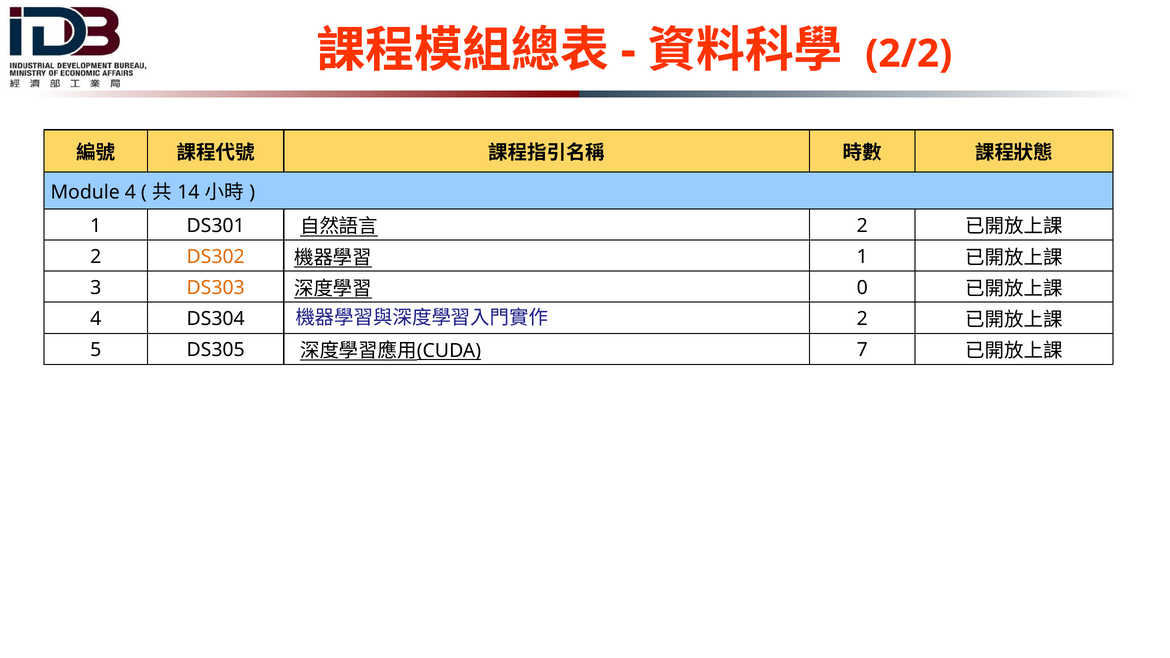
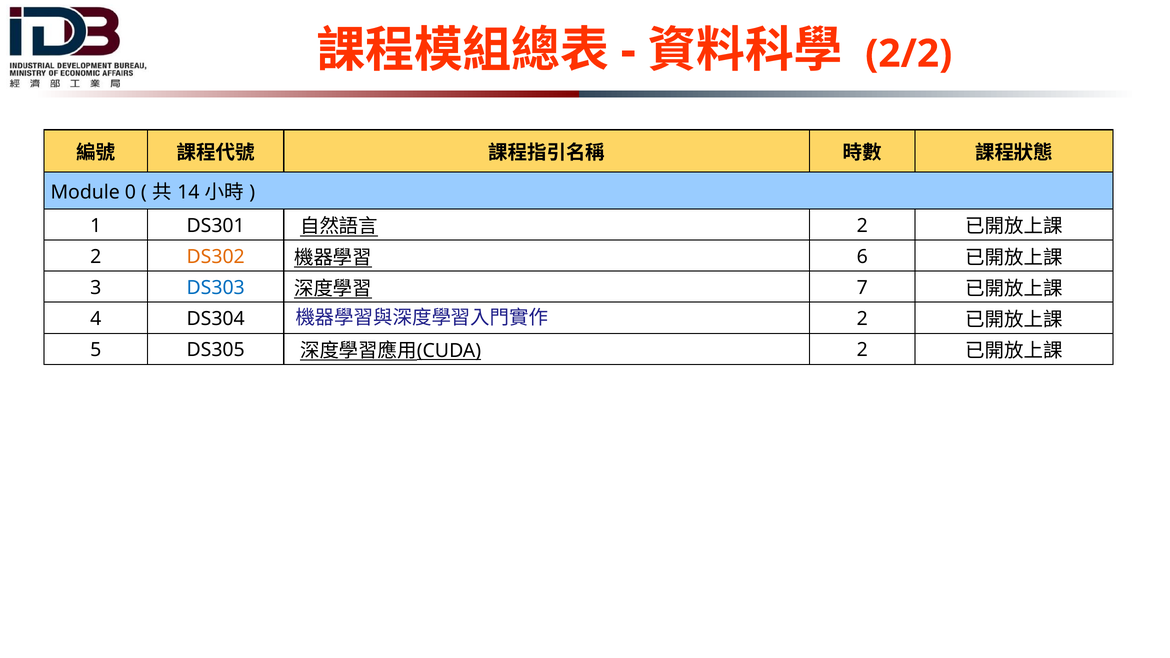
Module 4: 4 -> 0
1 at (862, 257): 1 -> 6
DS303 colour: orange -> blue
0: 0 -> 7
7 at (862, 350): 7 -> 2
